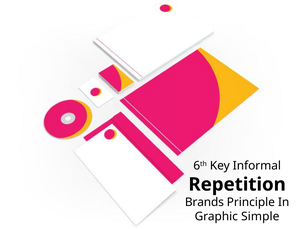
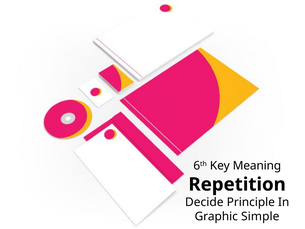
Informal: Informal -> Meaning
Brands: Brands -> Decide
